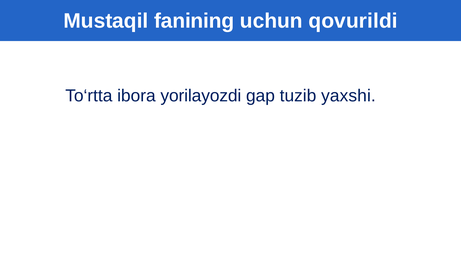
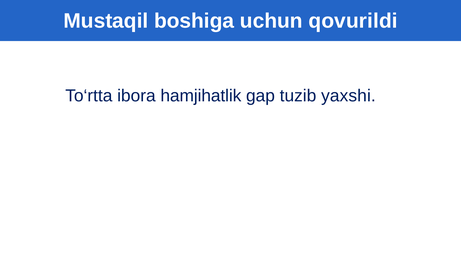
fanining: fanining -> boshiga
yorilayozdi: yorilayozdi -> hamjihatlik
